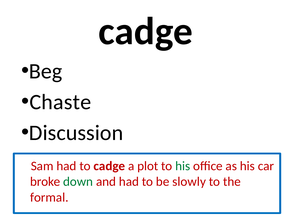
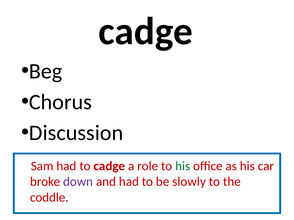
Chaste: Chaste -> Chorus
plot: plot -> role
down colour: green -> purple
formal: formal -> coddle
